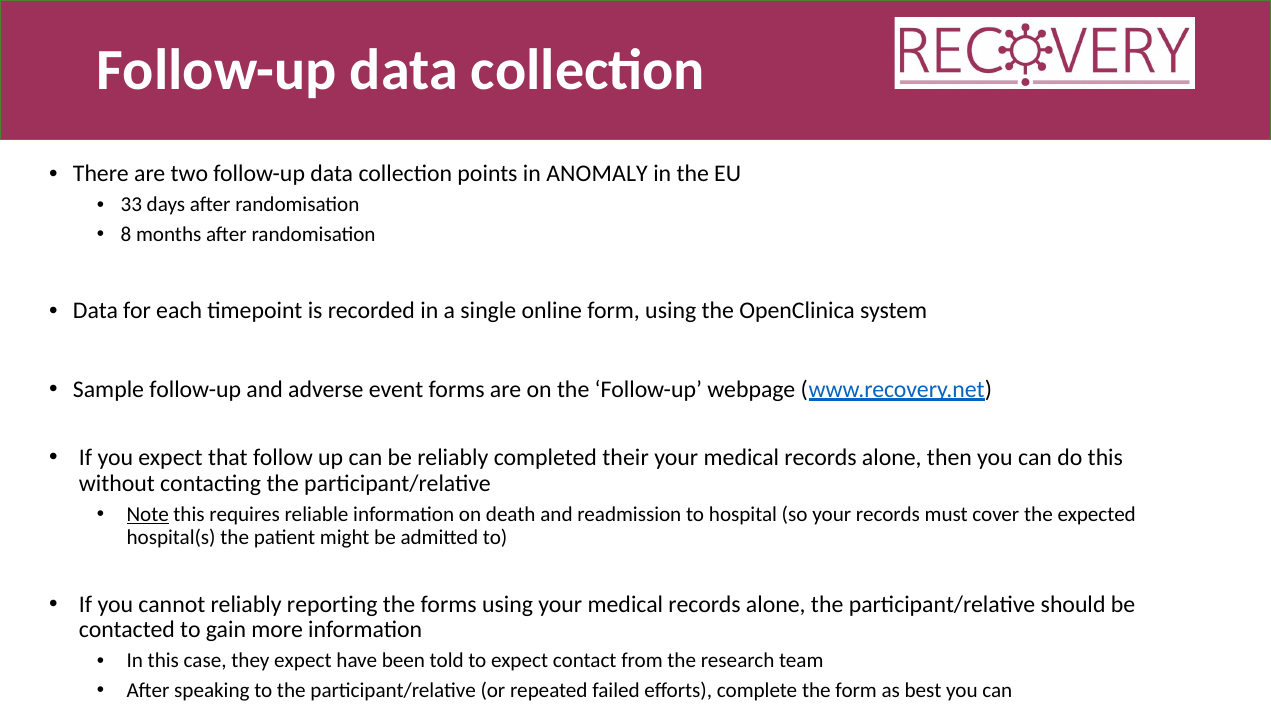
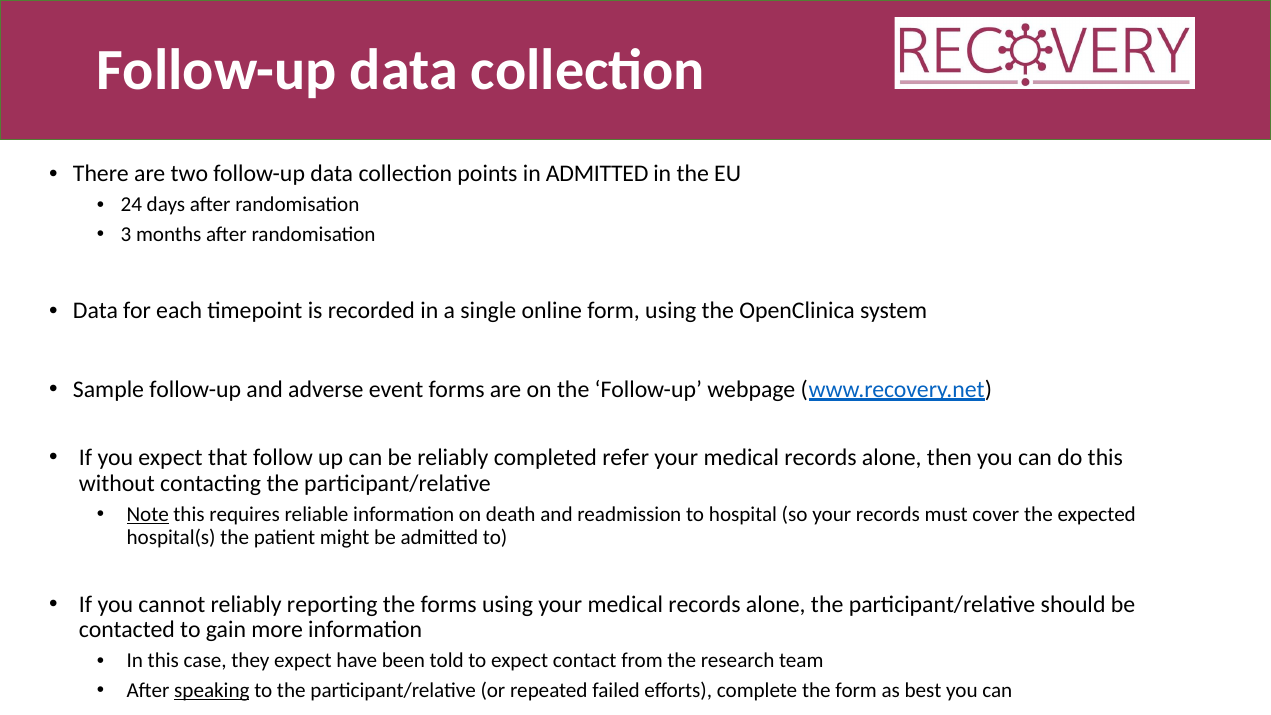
in ANOMALY: ANOMALY -> ADMITTED
33: 33 -> 24
8: 8 -> 3
their: their -> refer
speaking underline: none -> present
